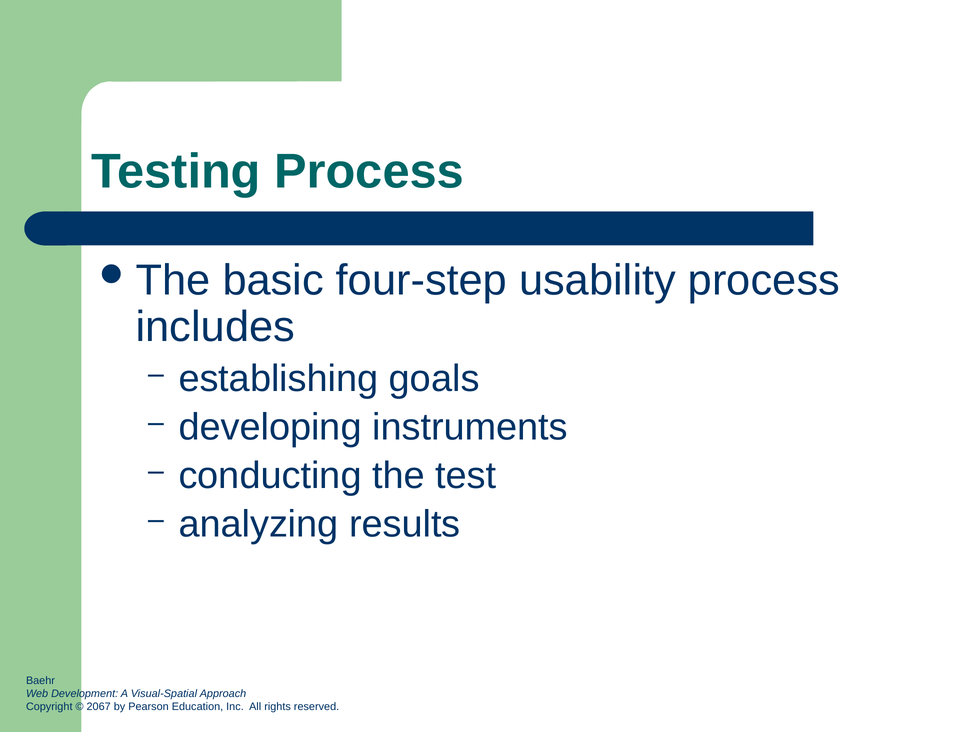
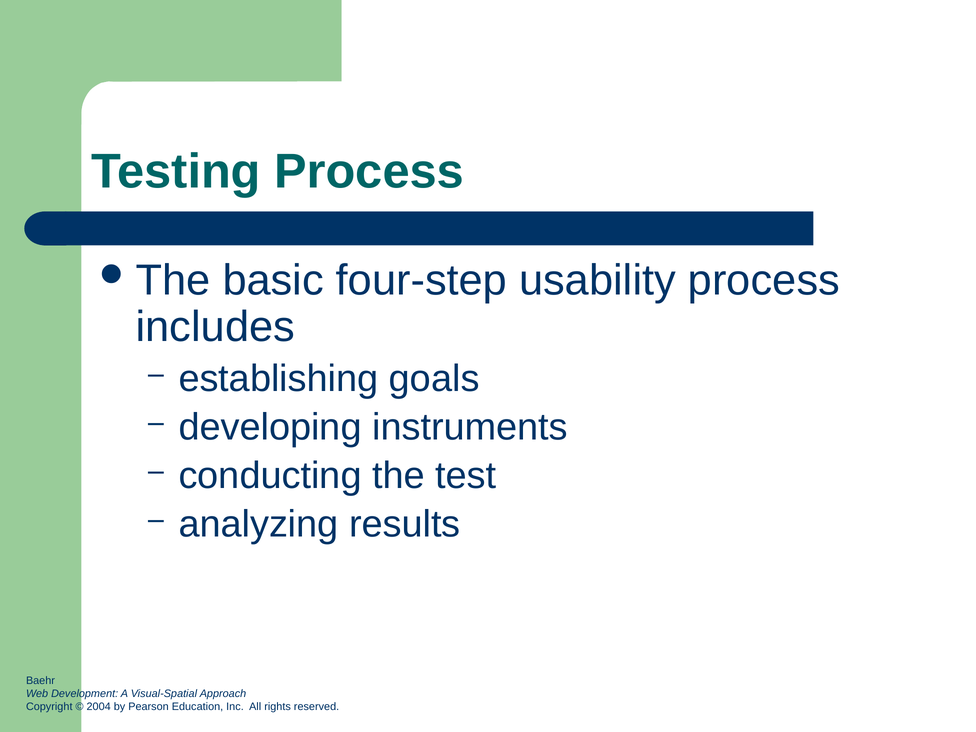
2067: 2067 -> 2004
